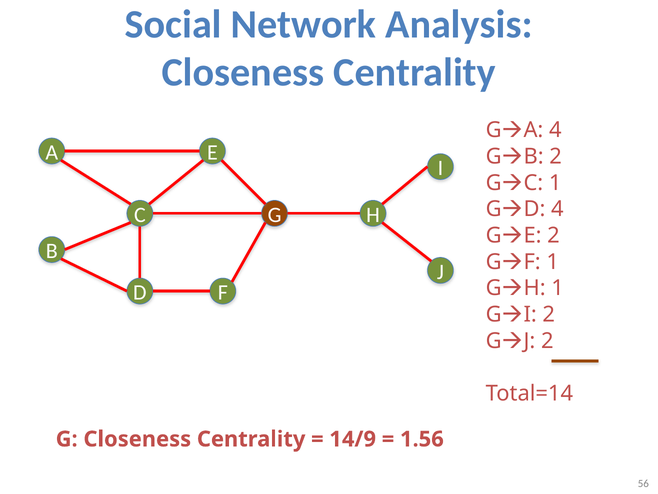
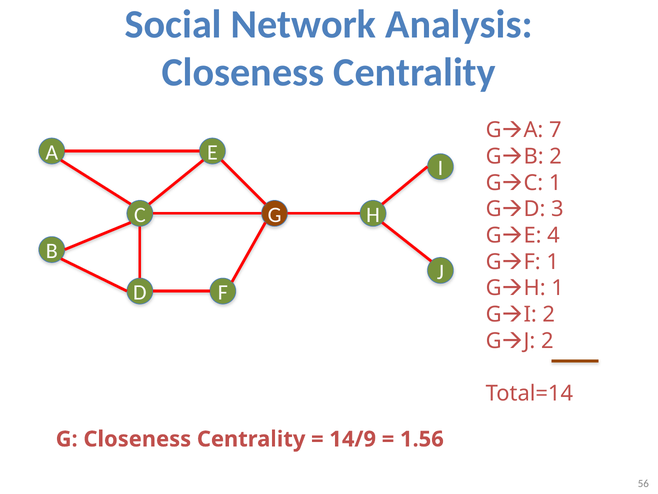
GA 4: 4 -> 7
GD 4: 4 -> 3
GE 2: 2 -> 4
